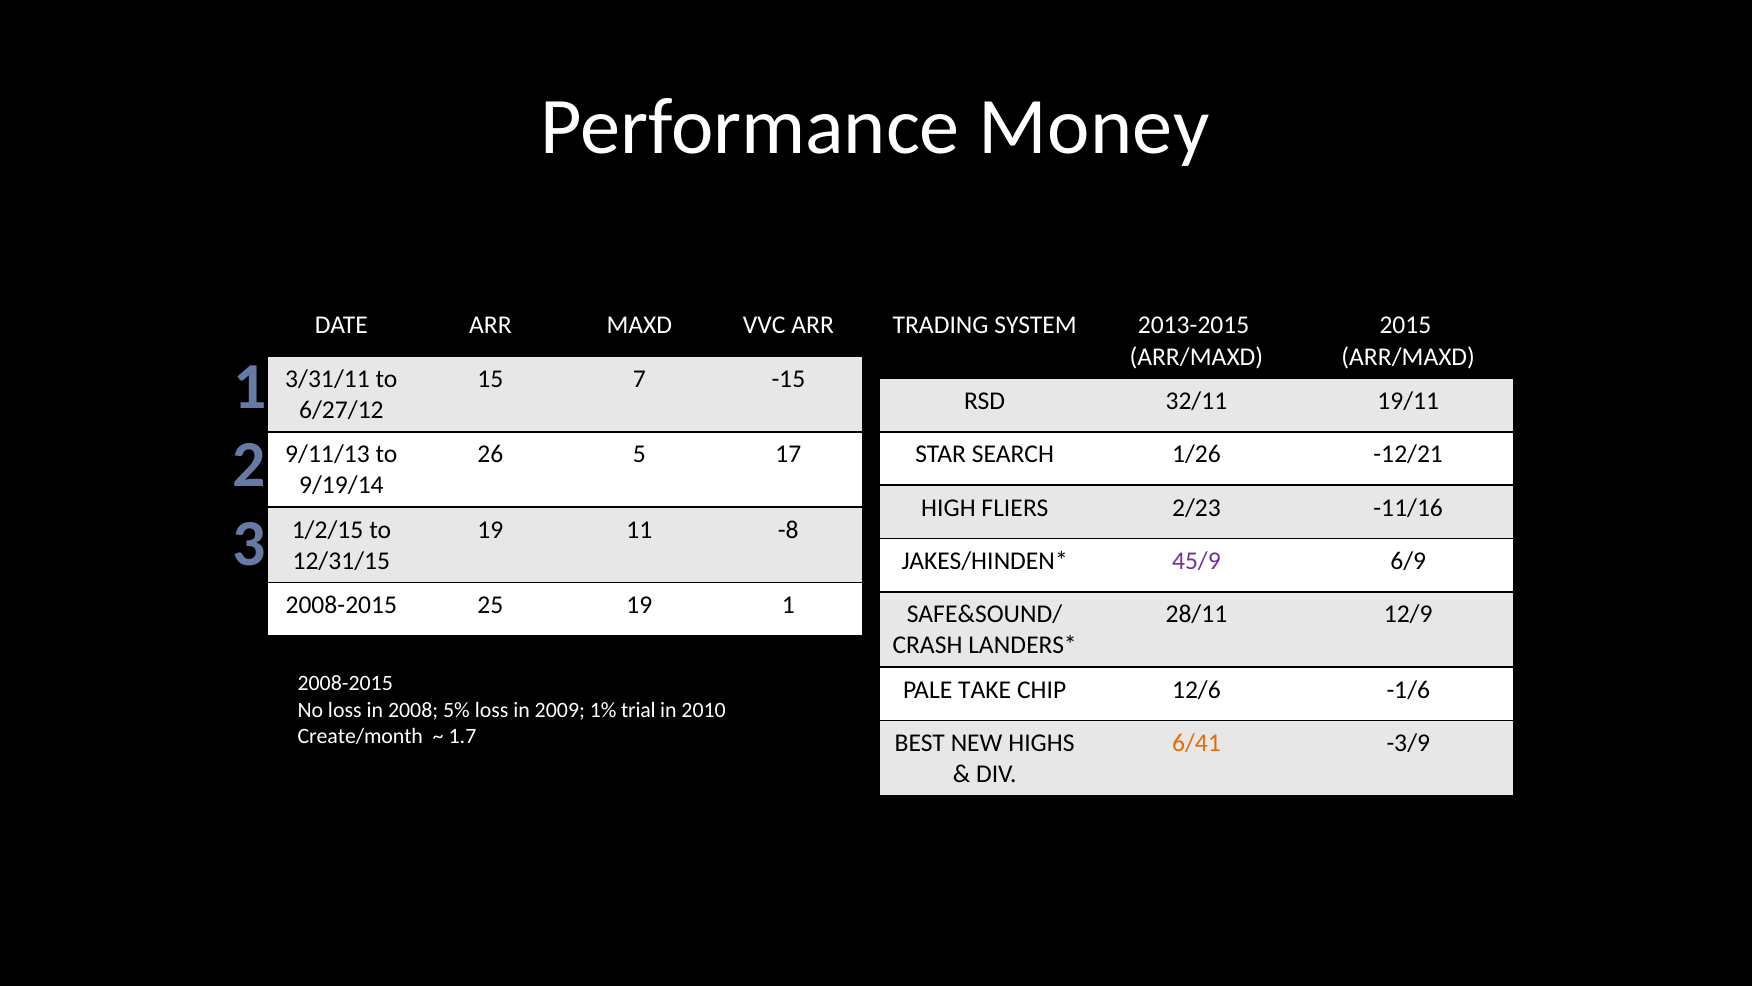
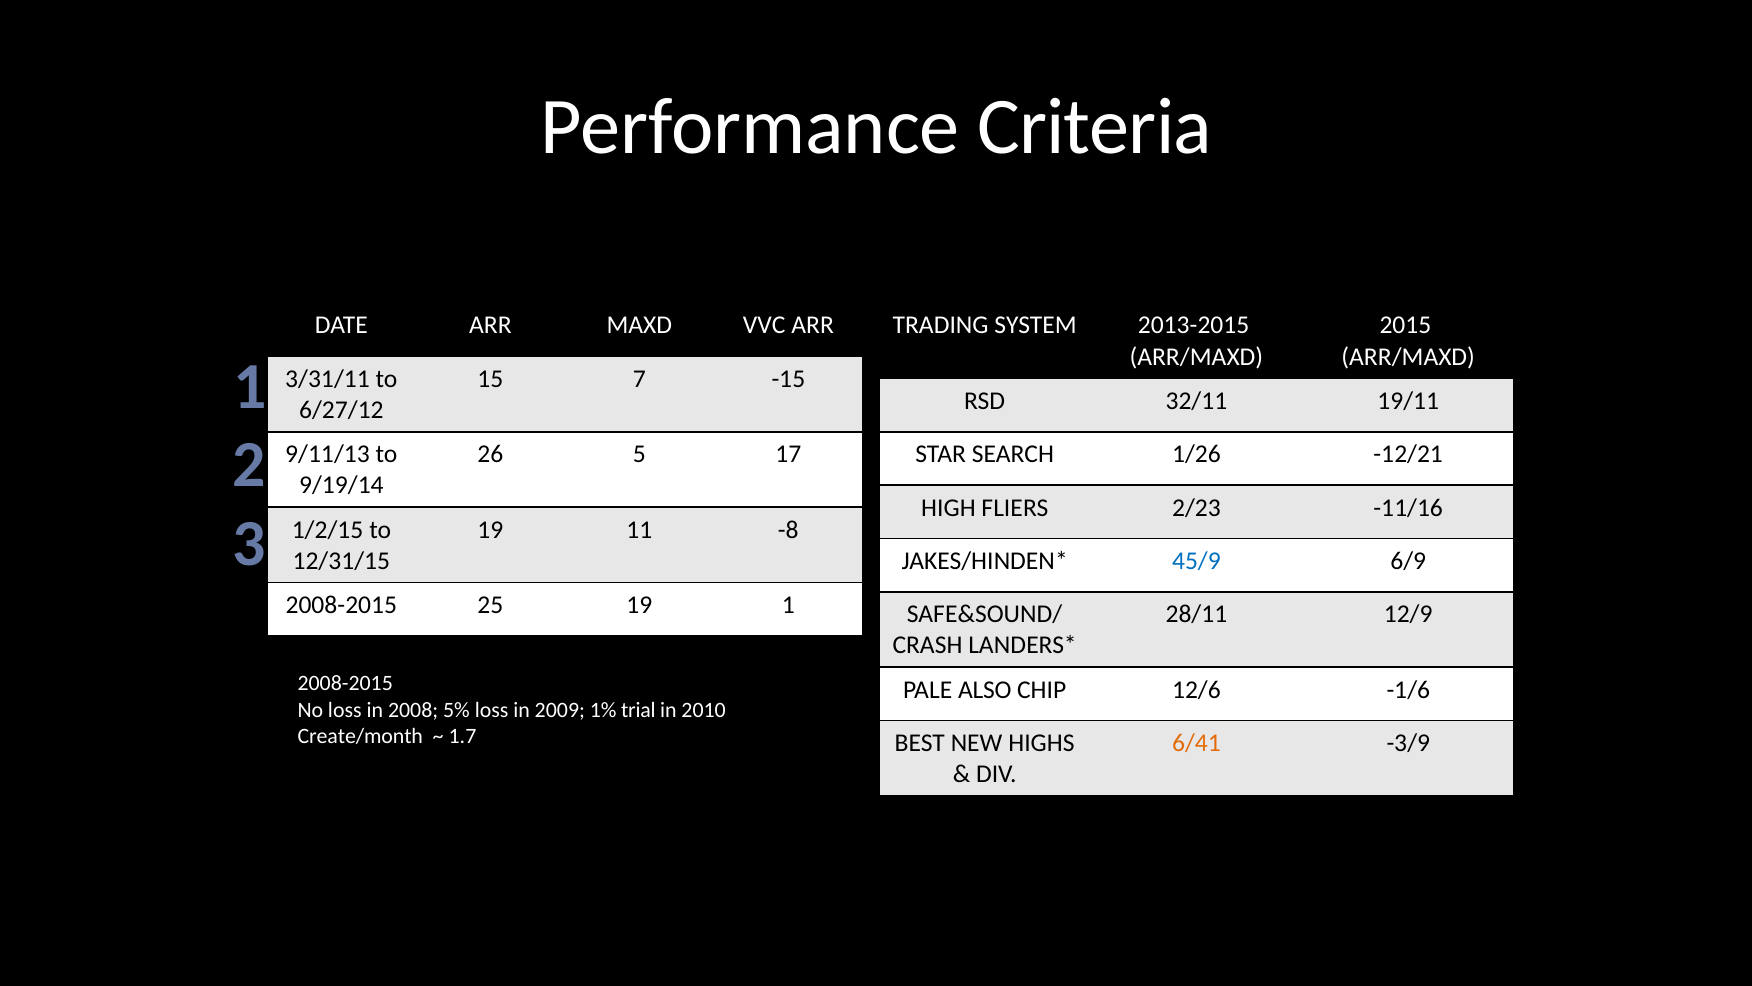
Money: Money -> Criteria
45/9 colour: purple -> blue
TAKE: TAKE -> ALSO
